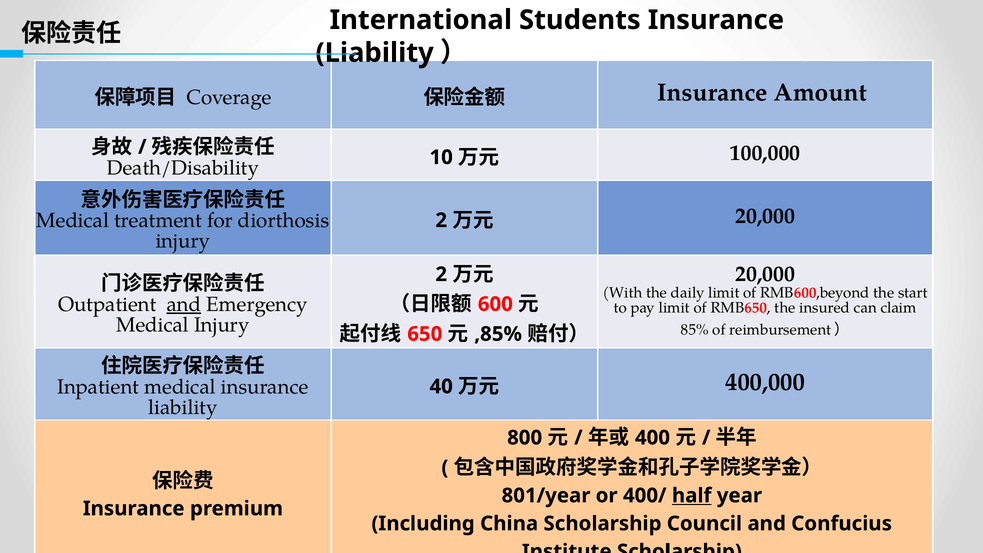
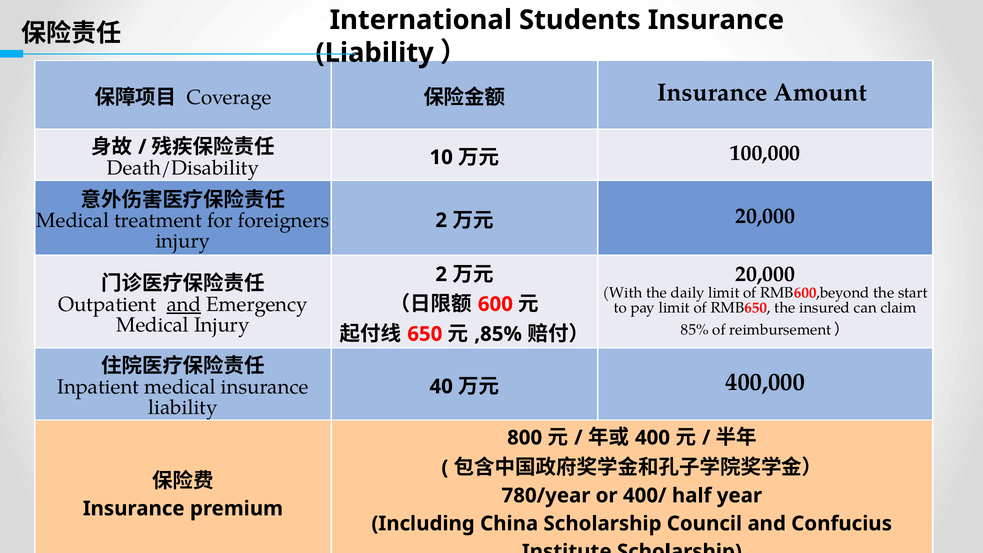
diorthosis: diorthosis -> foreigners
801/year: 801/year -> 780/year
half underline: present -> none
